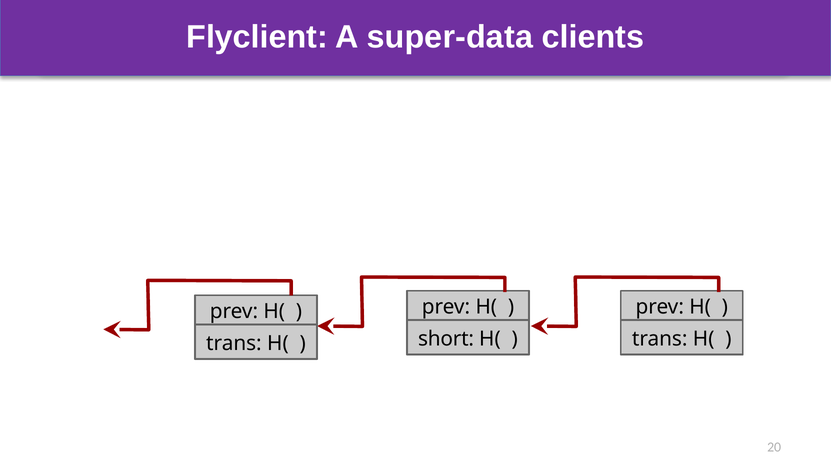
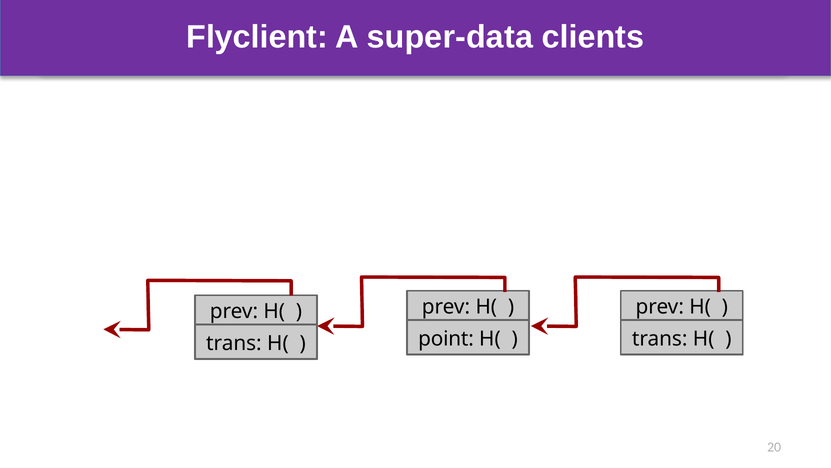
short: short -> point
